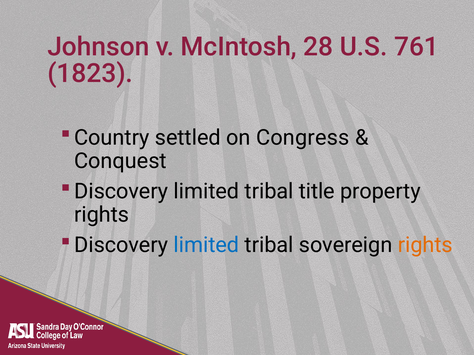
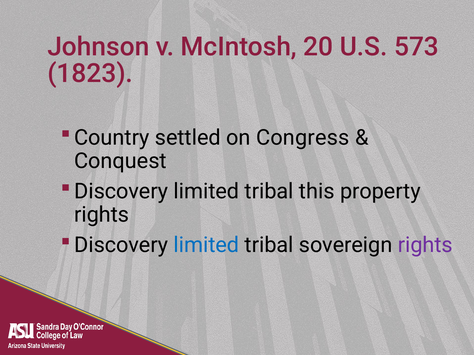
28: 28 -> 20
761: 761 -> 573
title: title -> this
rights at (425, 245) colour: orange -> purple
